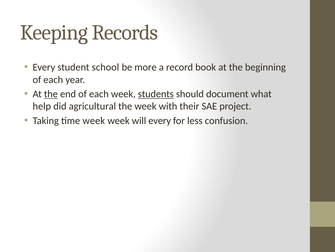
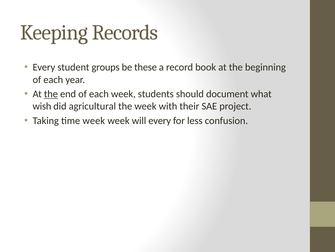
school: school -> groups
more: more -> these
students underline: present -> none
help: help -> wish
